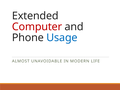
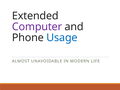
Computer colour: red -> purple
